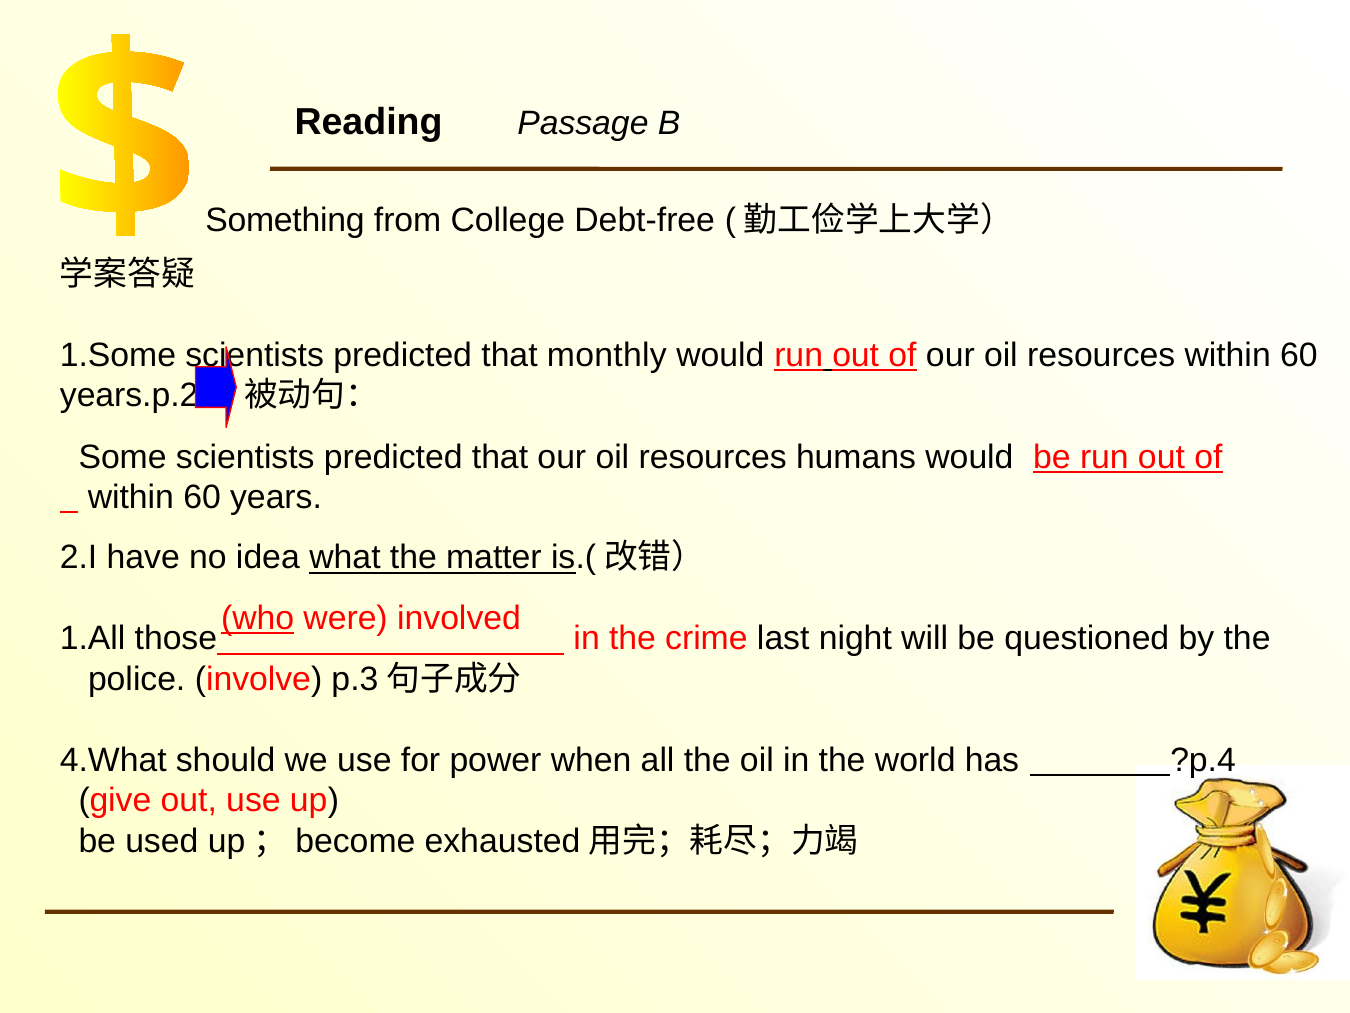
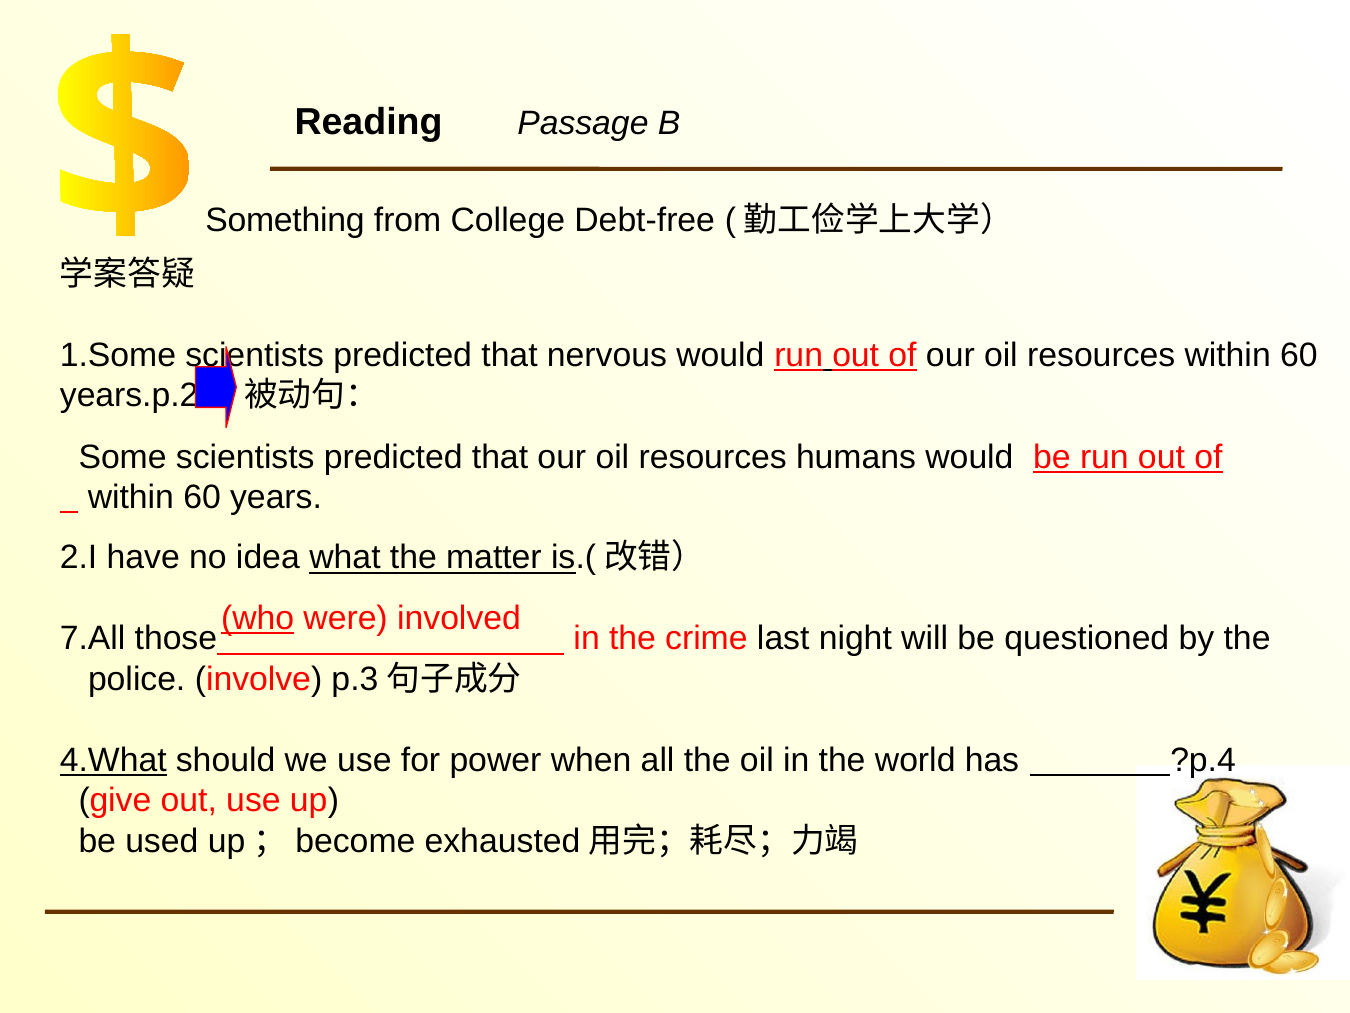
monthly: monthly -> nervous
1.All: 1.All -> 7.All
4.What underline: none -> present
